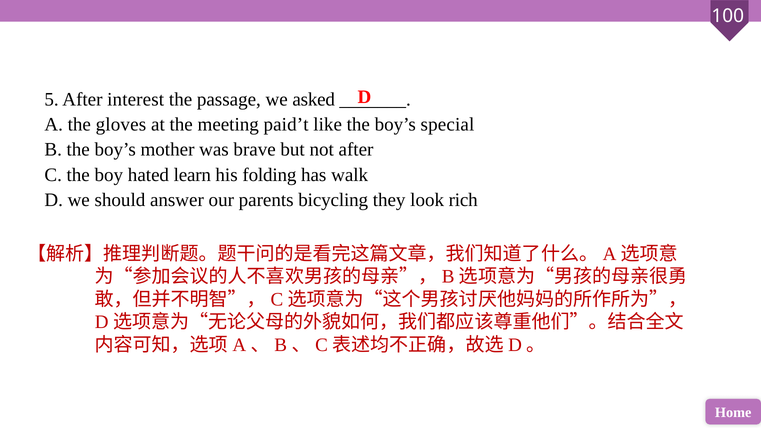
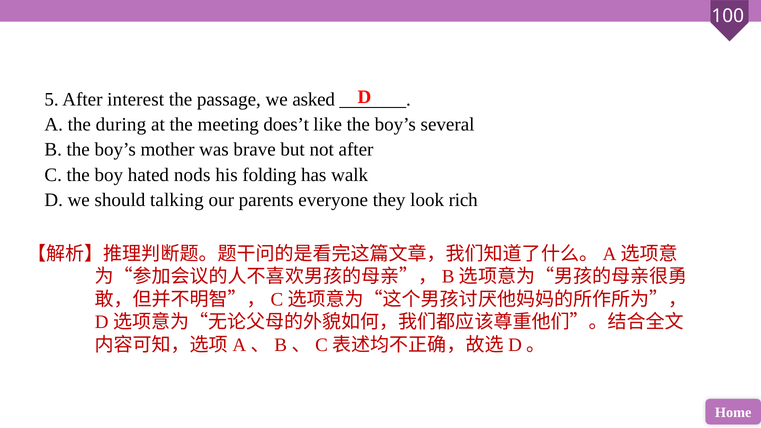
gloves: gloves -> during
paid’t: paid’t -> does’t
special: special -> several
learn: learn -> nods
answer: answer -> talking
bicycling: bicycling -> everyone
